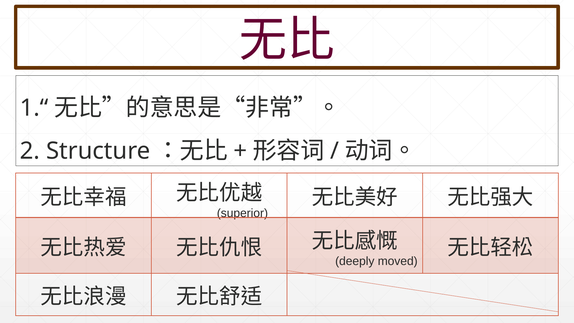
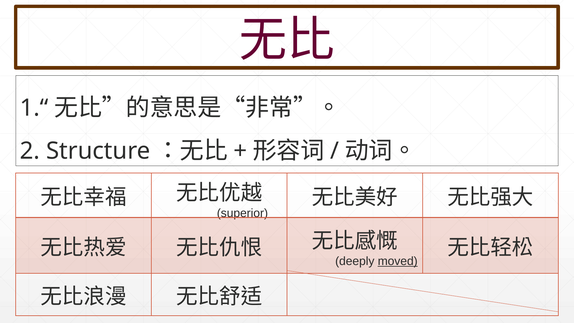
moved underline: none -> present
